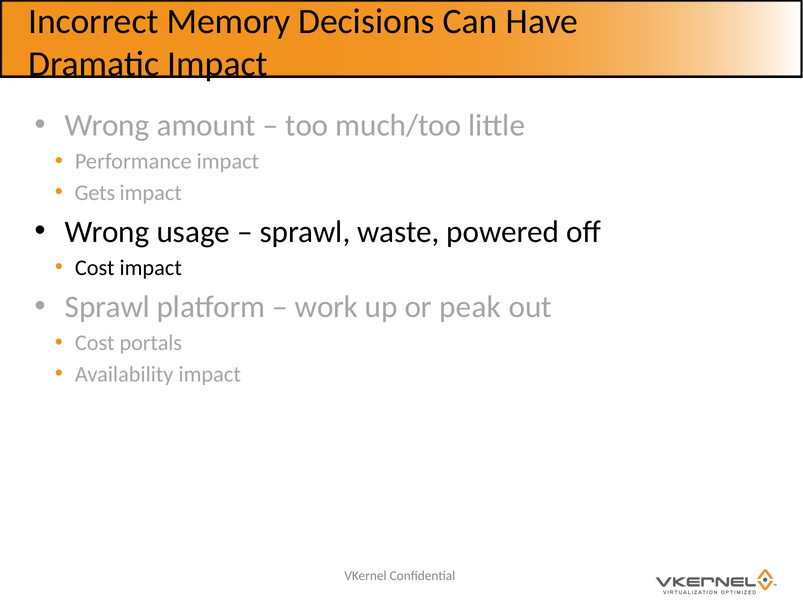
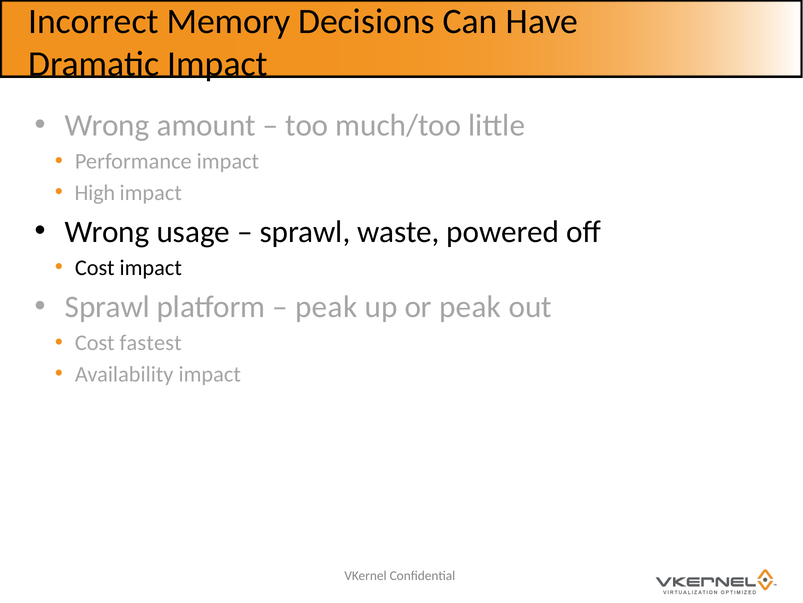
Gets: Gets -> High
work at (326, 307): work -> peak
portals: portals -> fastest
